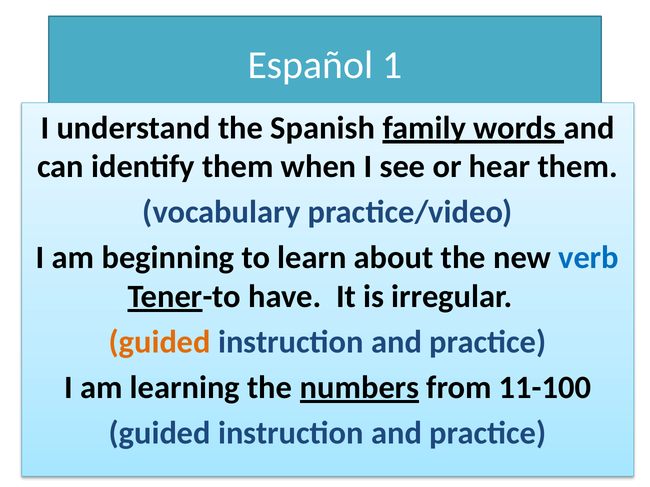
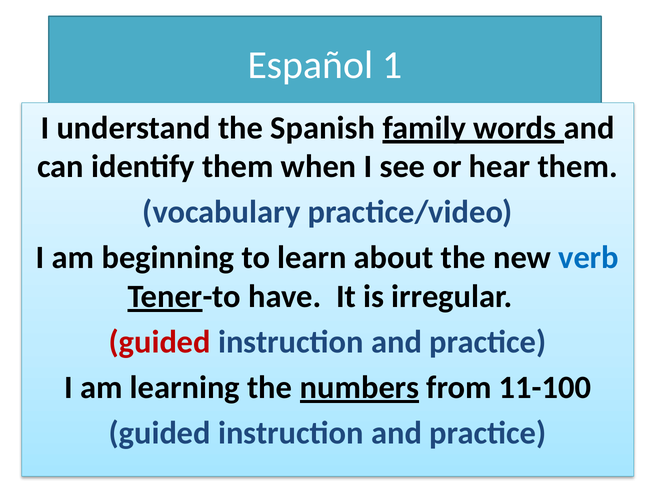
guided at (160, 342) colour: orange -> red
